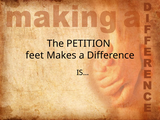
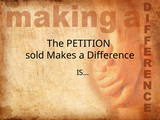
feet: feet -> sold
